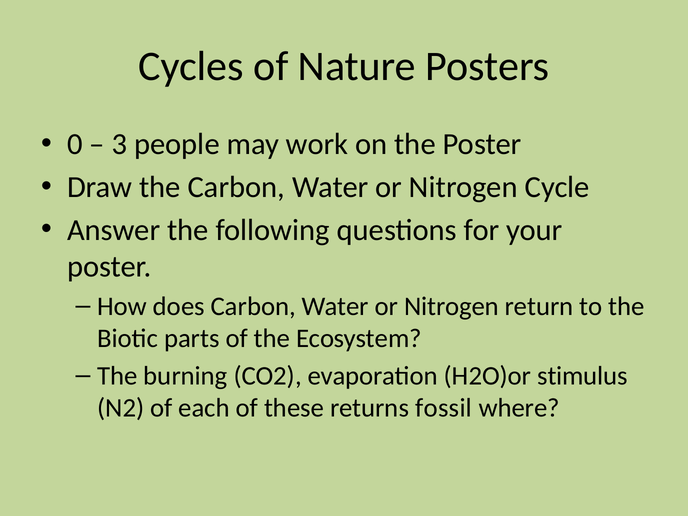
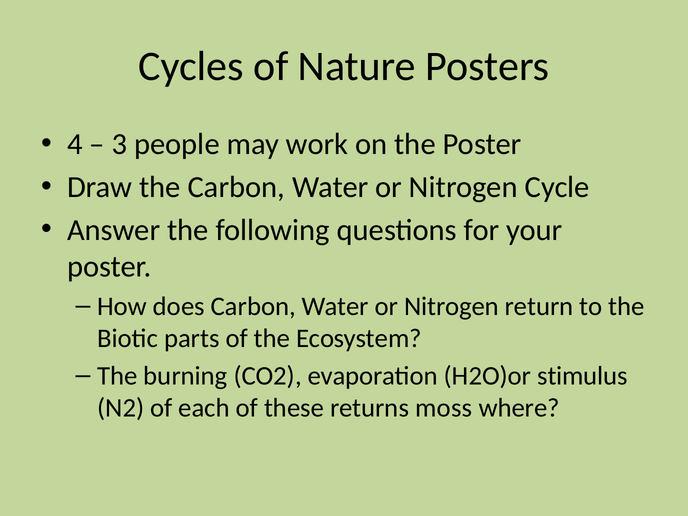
0: 0 -> 4
fossil: fossil -> moss
